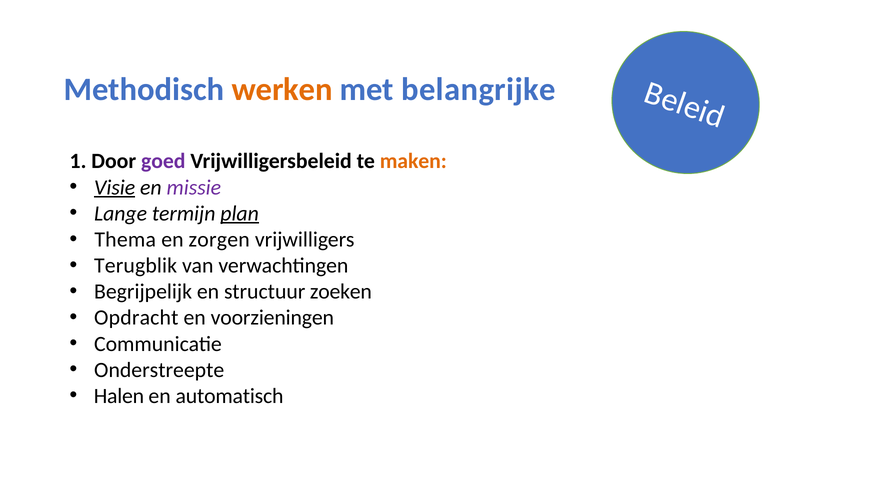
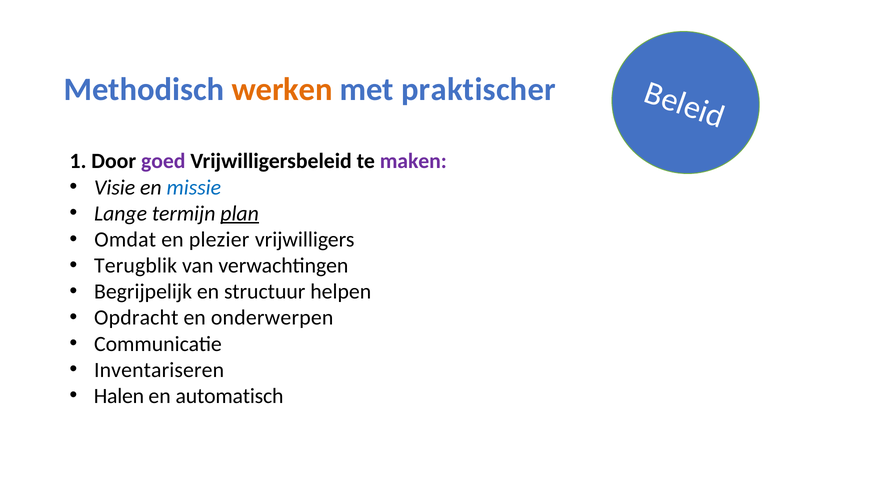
belangrijke: belangrijke -> praktischer
maken colour: orange -> purple
Visie underline: present -> none
missie colour: purple -> blue
Thema: Thema -> Omdat
zorgen: zorgen -> plezier
zoeken: zoeken -> helpen
voorzieningen: voorzieningen -> onderwerpen
Onderstreepte: Onderstreepte -> Inventariseren
